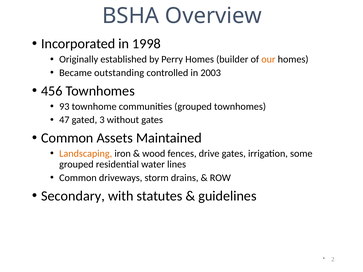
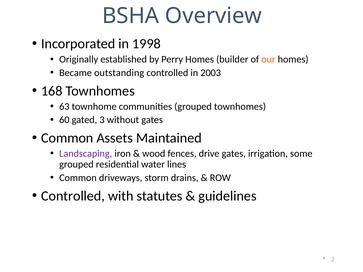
456: 456 -> 168
93: 93 -> 63
47: 47 -> 60
Landscaping colour: orange -> purple
Secondary at (73, 196): Secondary -> Controlled
